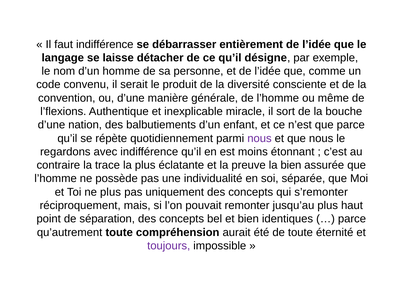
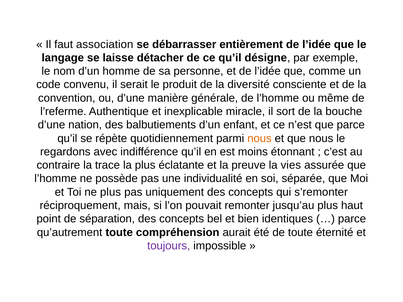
faut indifférence: indifférence -> association
l’flexions: l’flexions -> l’referme
nous at (260, 138) colour: purple -> orange
la bien: bien -> vies
